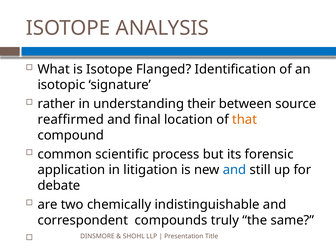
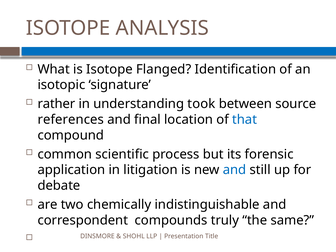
their: their -> took
reaffirmed: reaffirmed -> references
that colour: orange -> blue
